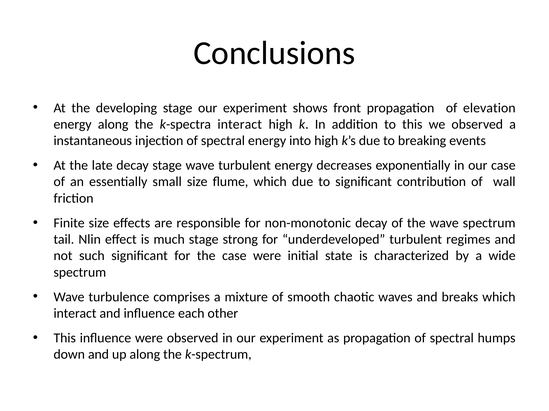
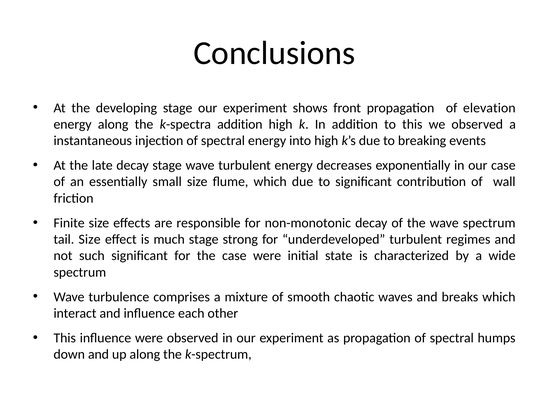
k-spectra interact: interact -> addition
tail Nlin: Nlin -> Size
